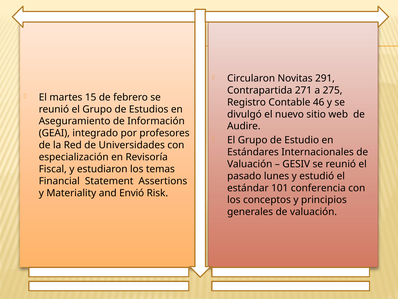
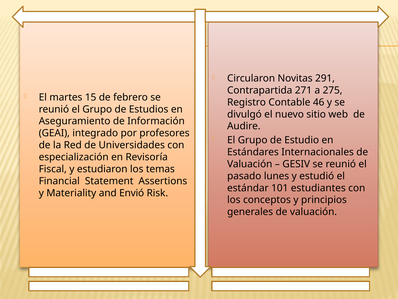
conferencia: conferencia -> estudiantes
